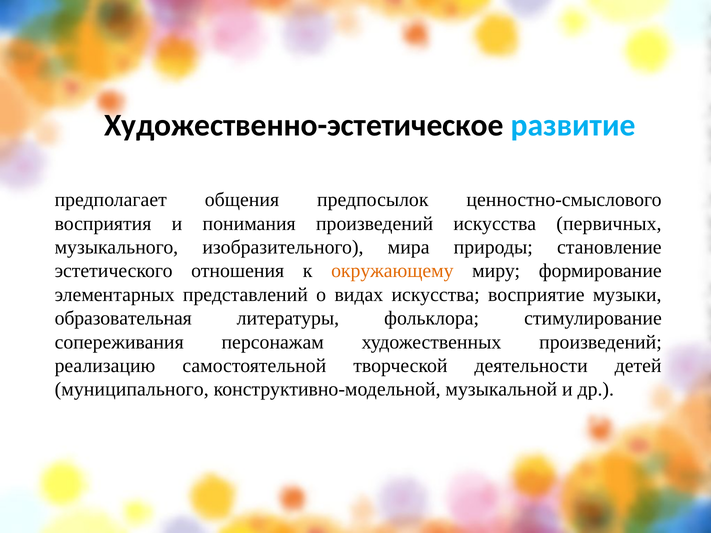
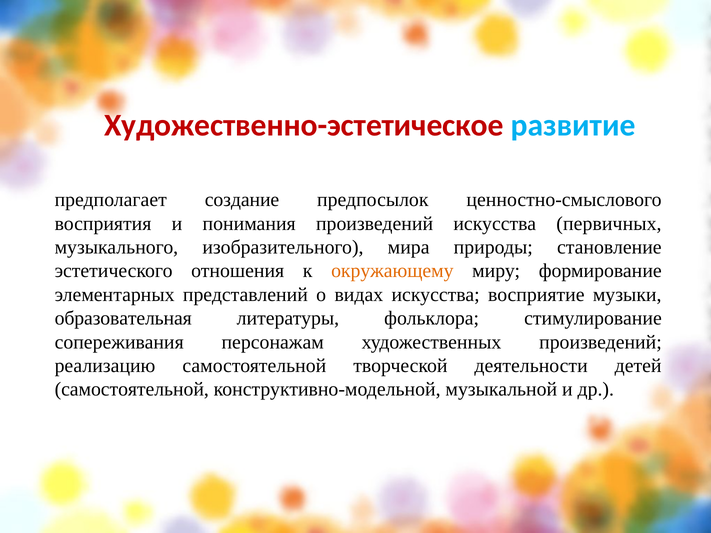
Художественно-эстетическое colour: black -> red
общения: общения -> создание
муниципального at (132, 390): муниципального -> самостоятельной
